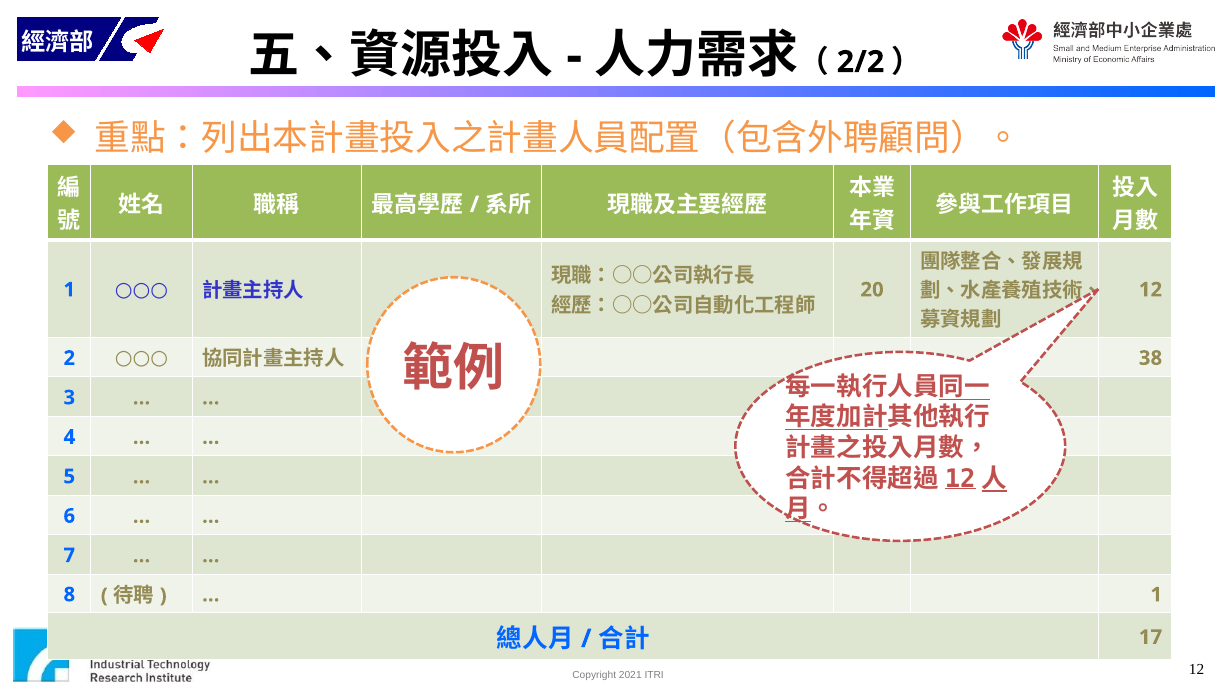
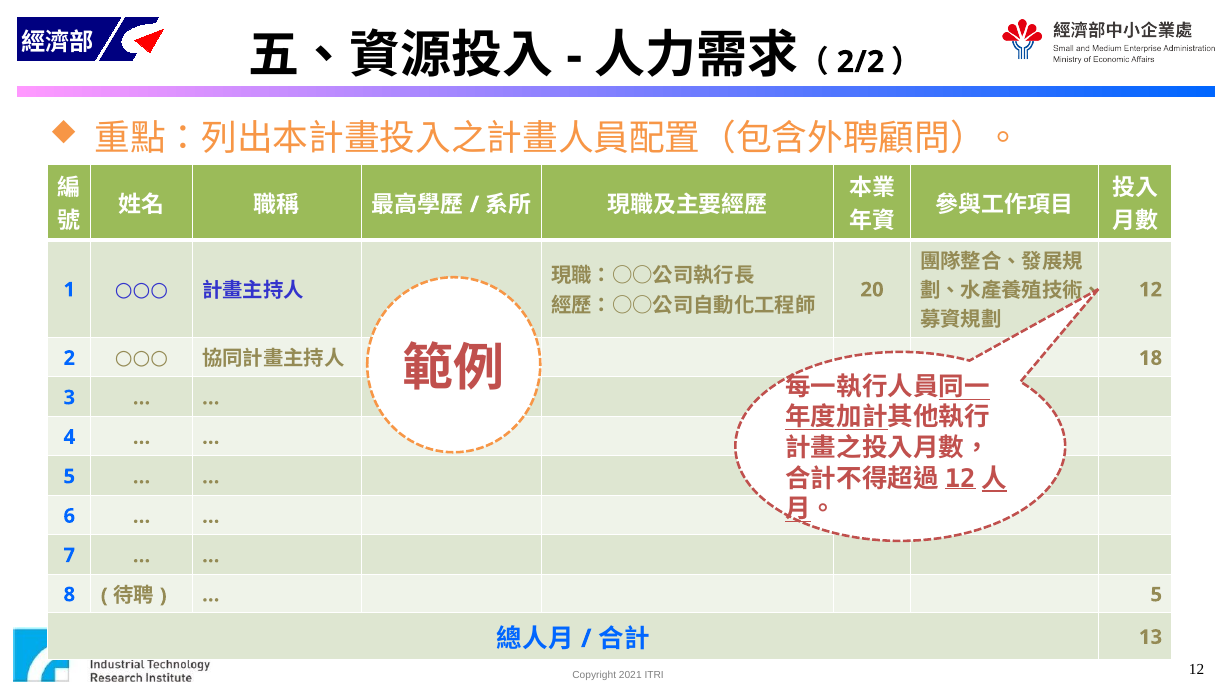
38: 38 -> 18
1 at (1156, 595): 1 -> 5
17: 17 -> 13
